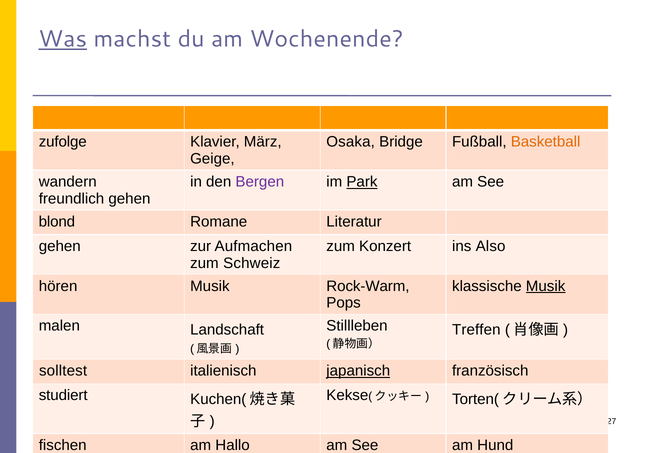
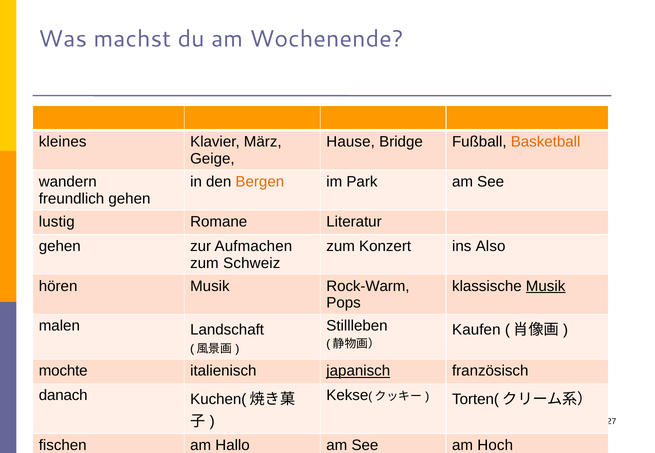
Was underline: present -> none
zufolge: zufolge -> kleines
Osaka: Osaka -> Hause
Bergen colour: purple -> orange
Park underline: present -> none
blond: blond -> lustig
Treffen: Treffen -> Kaufen
solltest: solltest -> mochte
studiert: studiert -> danach
Hund: Hund -> Hoch
